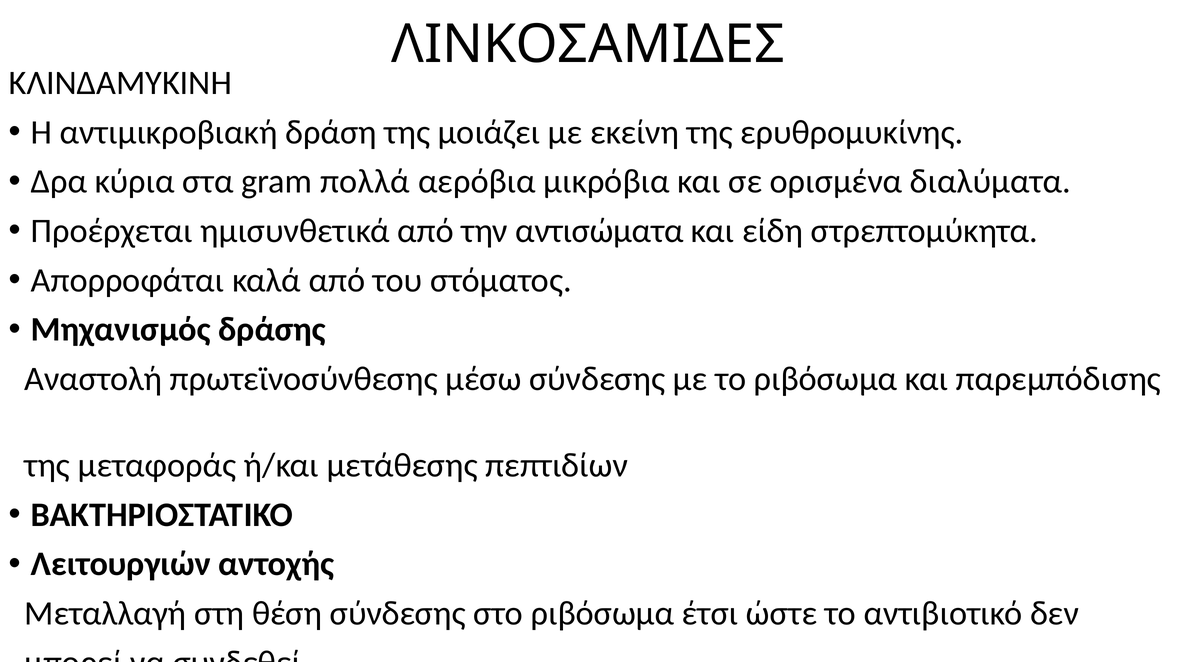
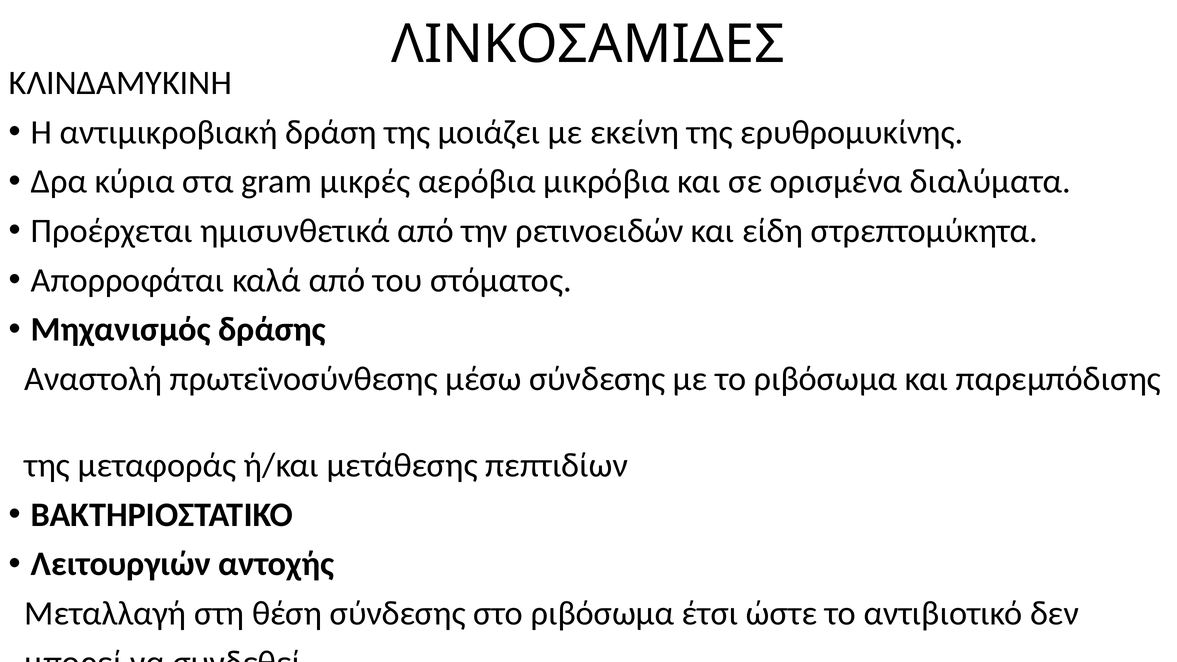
πολλά: πολλά -> μικρές
αντισώματα: αντισώματα -> ρετινοειδών
